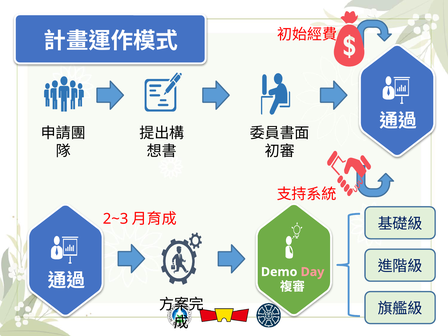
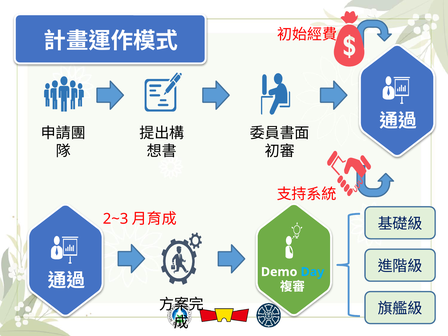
Day colour: pink -> light blue
